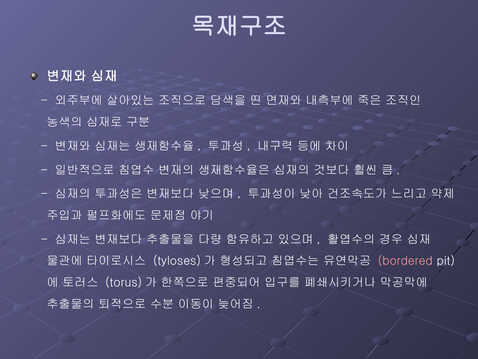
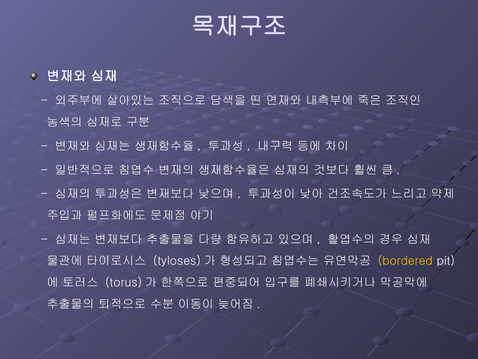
bordered colour: pink -> yellow
